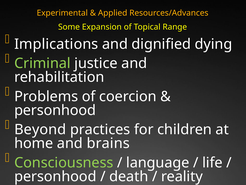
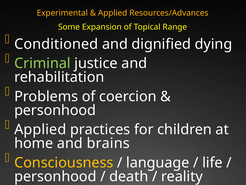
Implications: Implications -> Conditioned
Beyond at (40, 129): Beyond -> Applied
Consciousness colour: light green -> yellow
